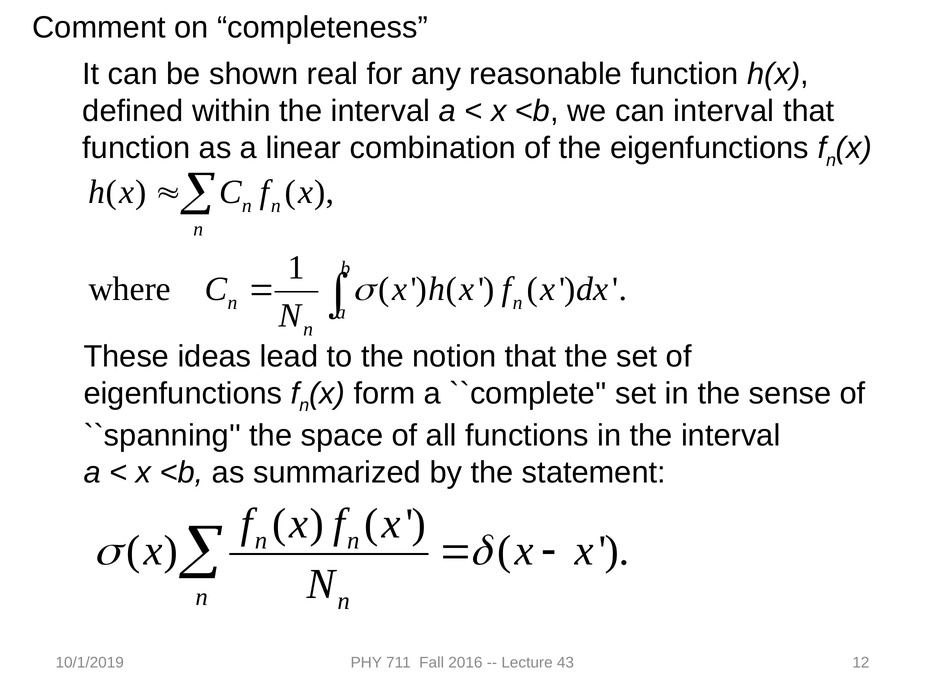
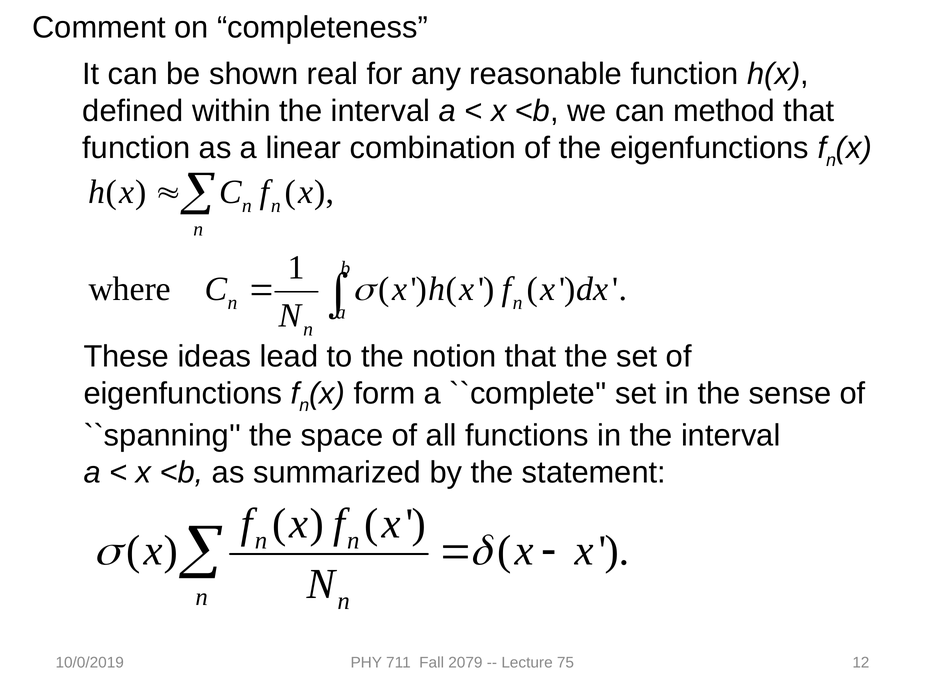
can interval: interval -> method
10/1/2019: 10/1/2019 -> 10/0/2019
2016: 2016 -> 2079
43: 43 -> 75
